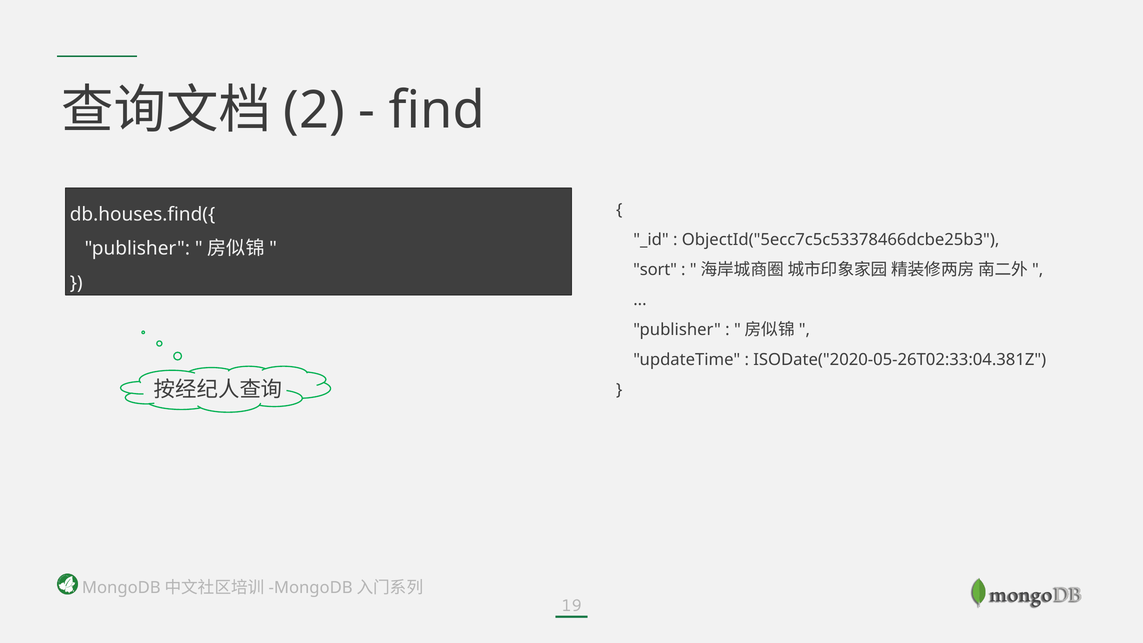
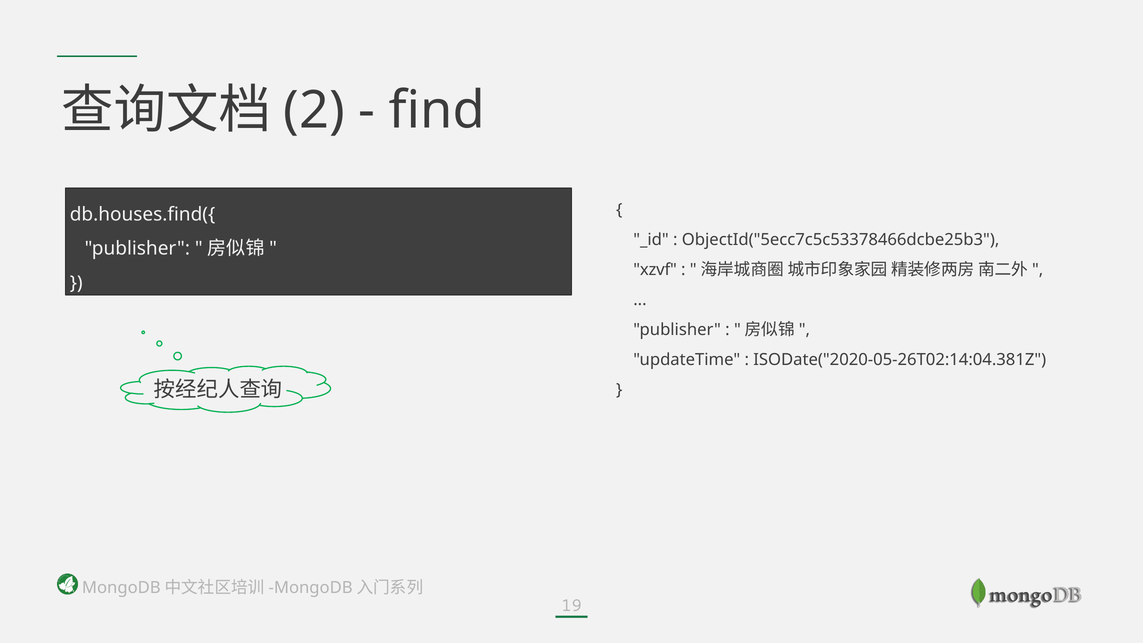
sort: sort -> xzvf
ISODate("2020-05-26T02:33:04.381Z: ISODate("2020-05-26T02:33:04.381Z -> ISODate("2020-05-26T02:14:04.381Z
